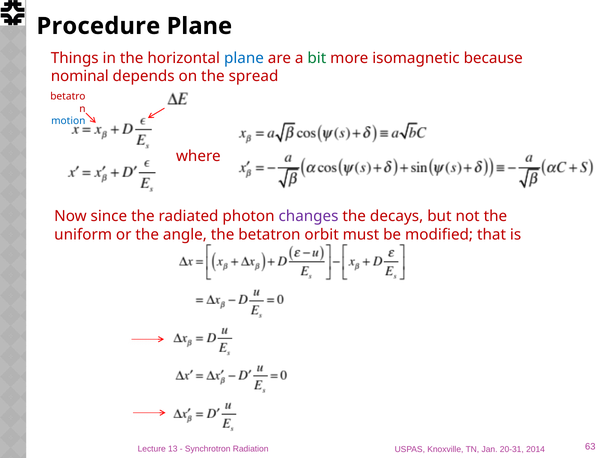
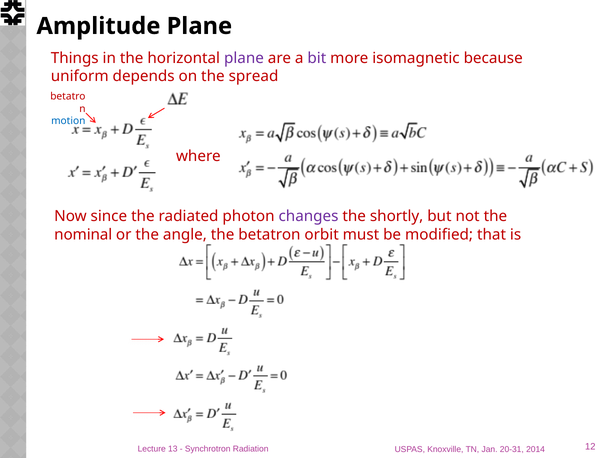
Procedure: Procedure -> Amplitude
plane at (244, 58) colour: blue -> purple
bit colour: green -> purple
nominal: nominal -> uniform
decays: decays -> shortly
uniform: uniform -> nominal
63: 63 -> 12
